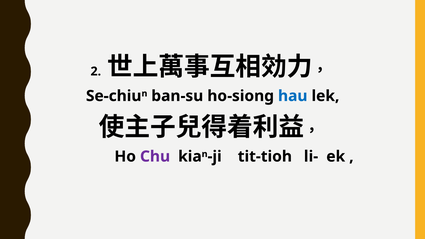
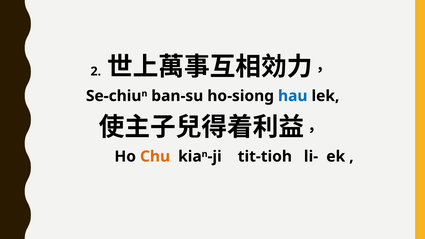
Chu colour: purple -> orange
